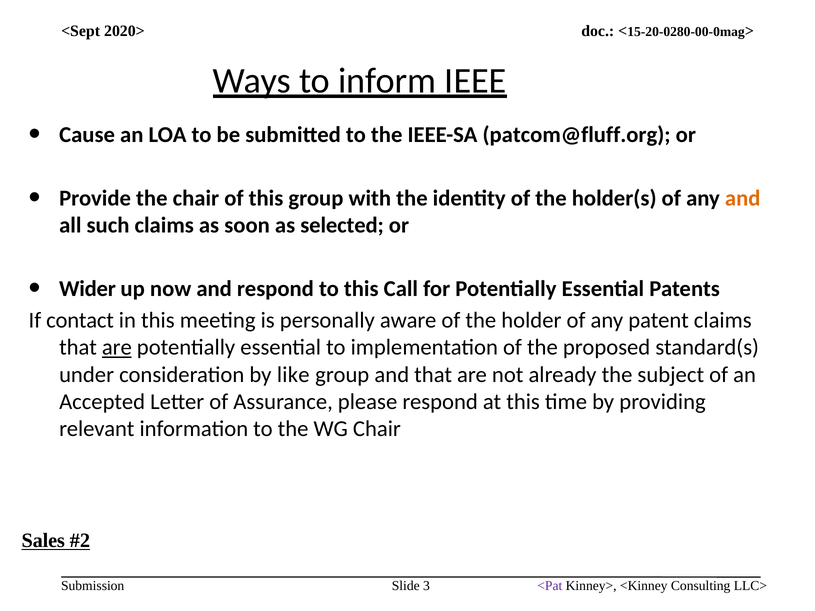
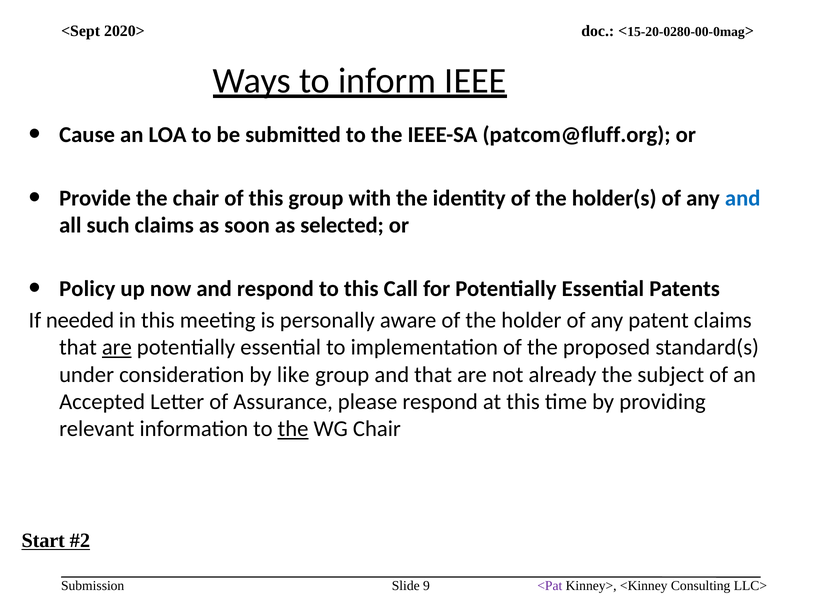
and at (743, 198) colour: orange -> blue
Wider: Wider -> Policy
contact: contact -> needed
the at (293, 429) underline: none -> present
Sales: Sales -> Start
3: 3 -> 9
